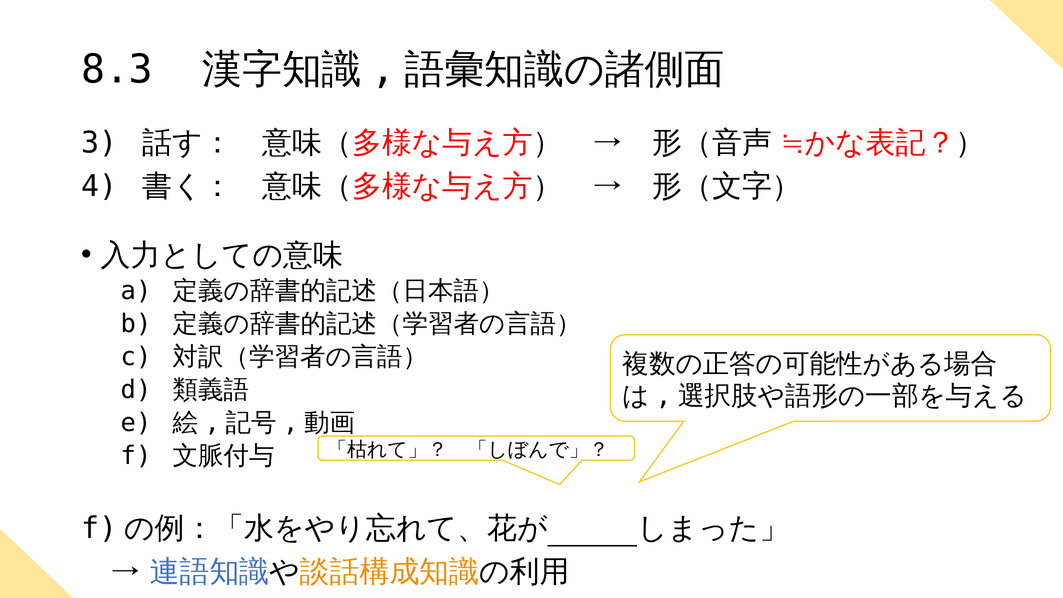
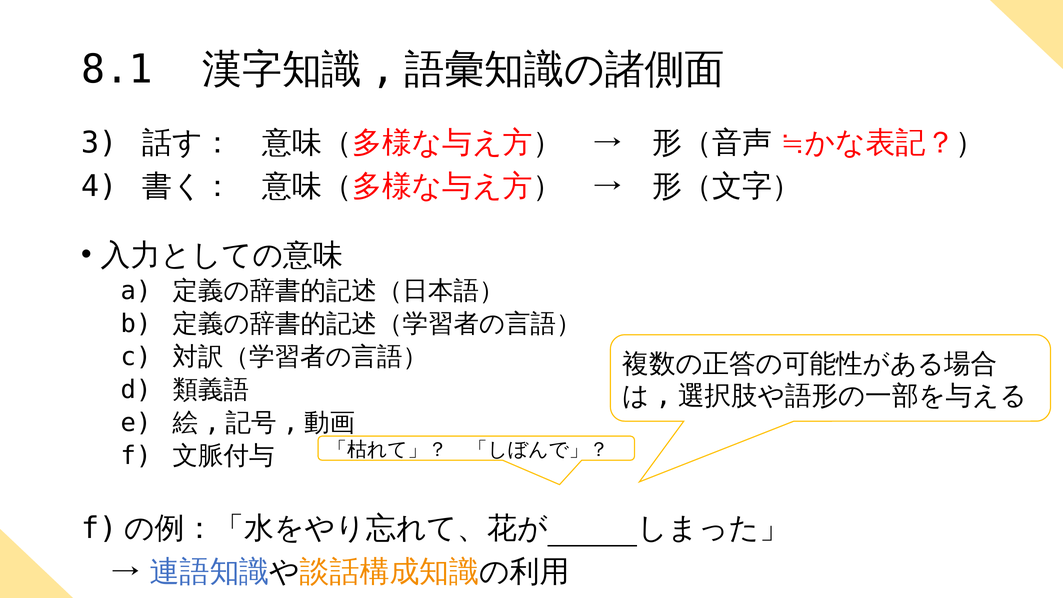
8.3: 8.3 -> 8.1
